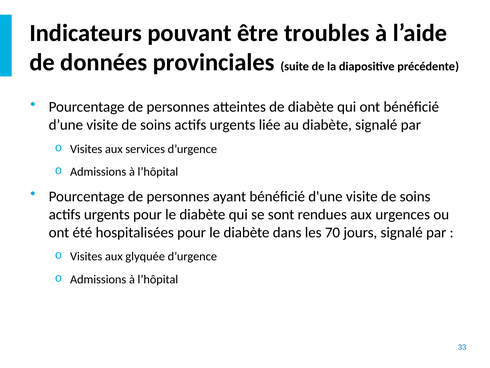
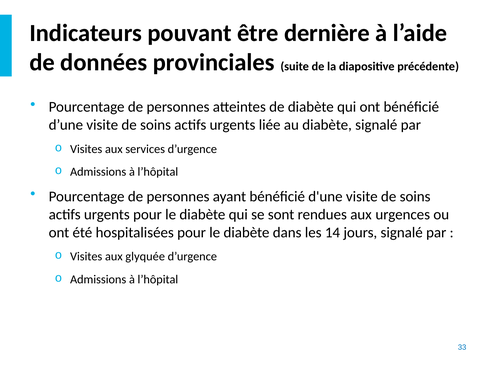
troubles: troubles -> dernière
70: 70 -> 14
